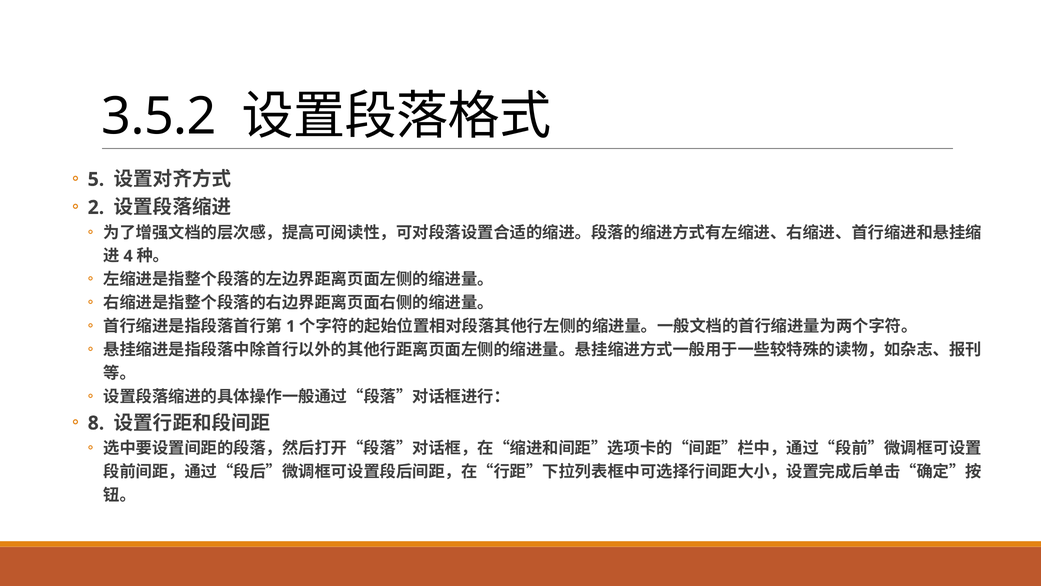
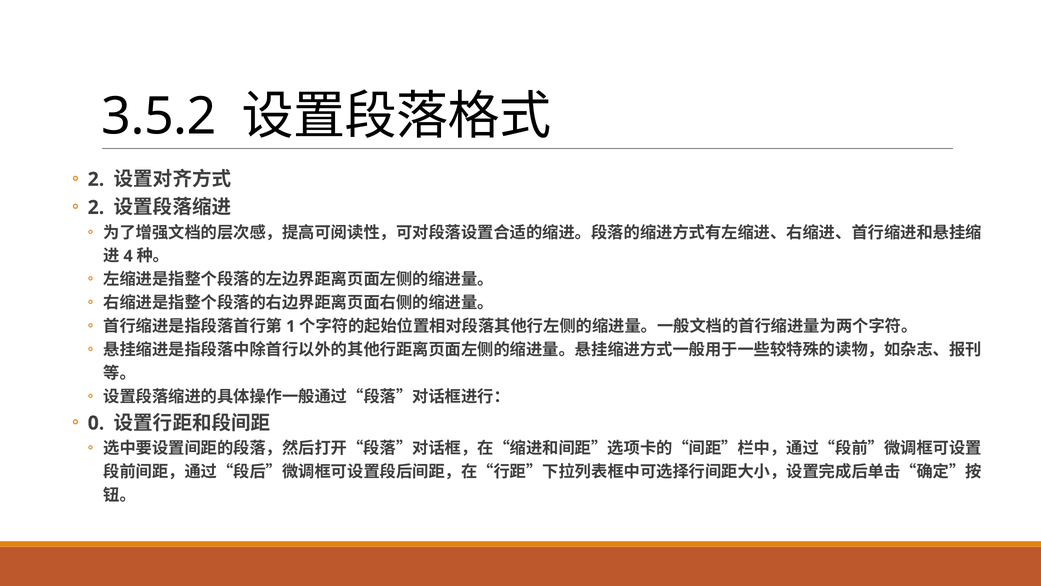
5 at (96, 179): 5 -> 2
8: 8 -> 0
